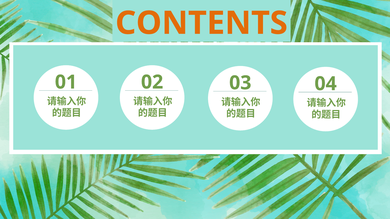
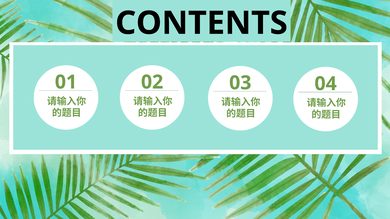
CONTENTS colour: orange -> black
